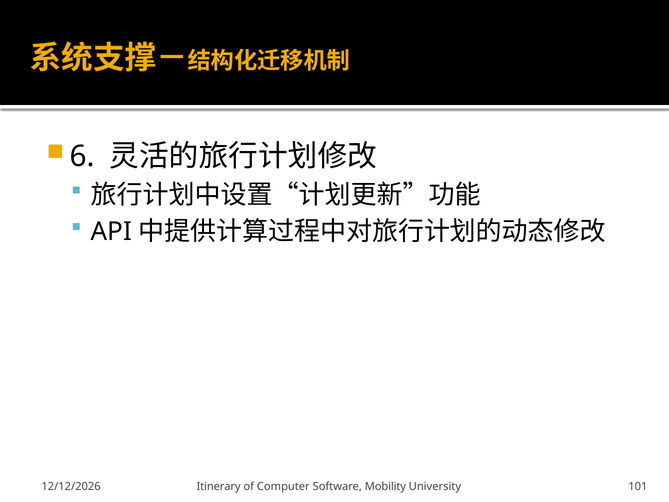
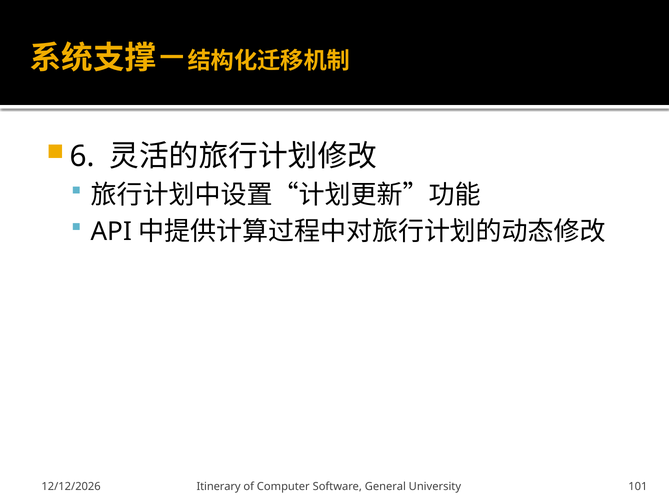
Mobility: Mobility -> General
